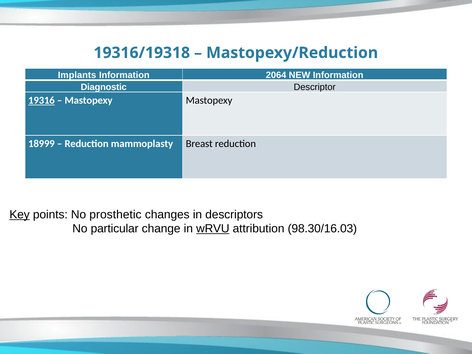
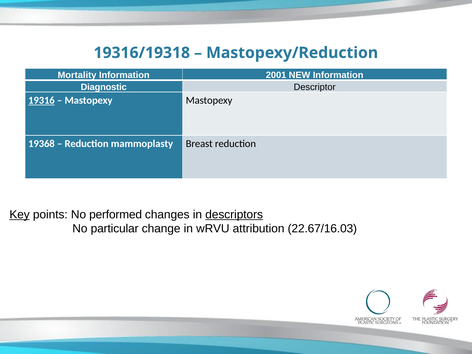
Implants: Implants -> Mortality
2064: 2064 -> 2001
18999: 18999 -> 19368
prosthetic: prosthetic -> performed
descriptors underline: none -> present
wRVU underline: present -> none
98.30/16.03: 98.30/16.03 -> 22.67/16.03
